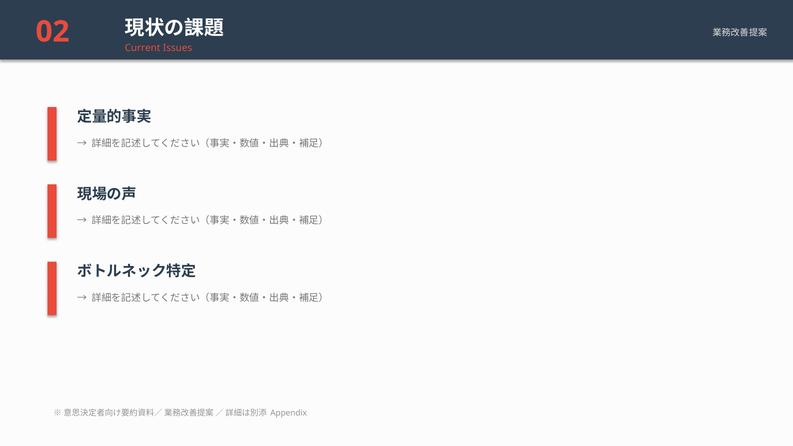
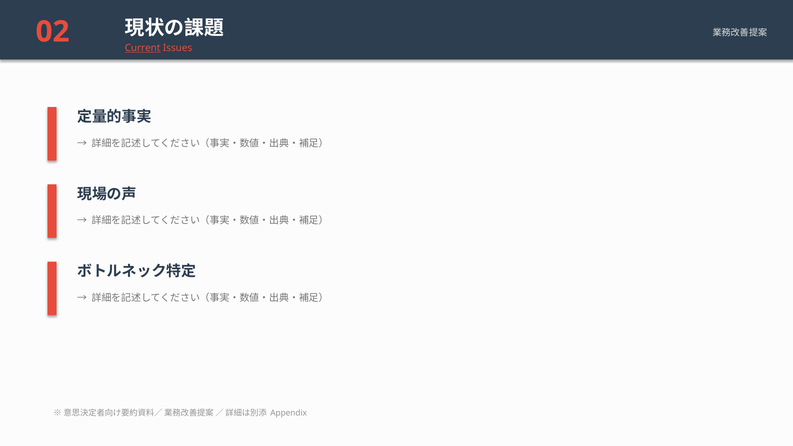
Current underline: none -> present
